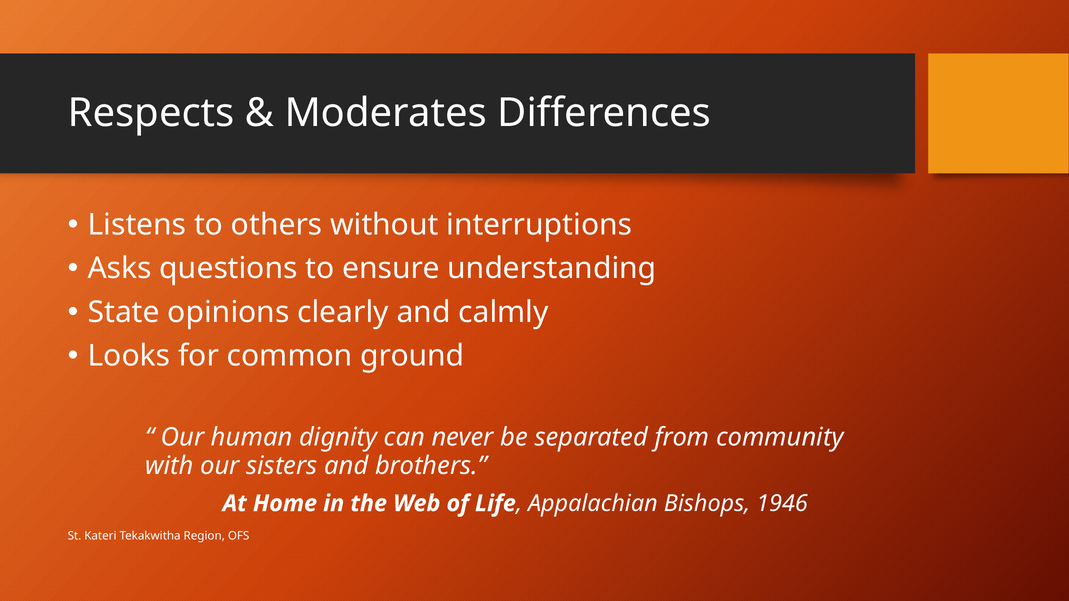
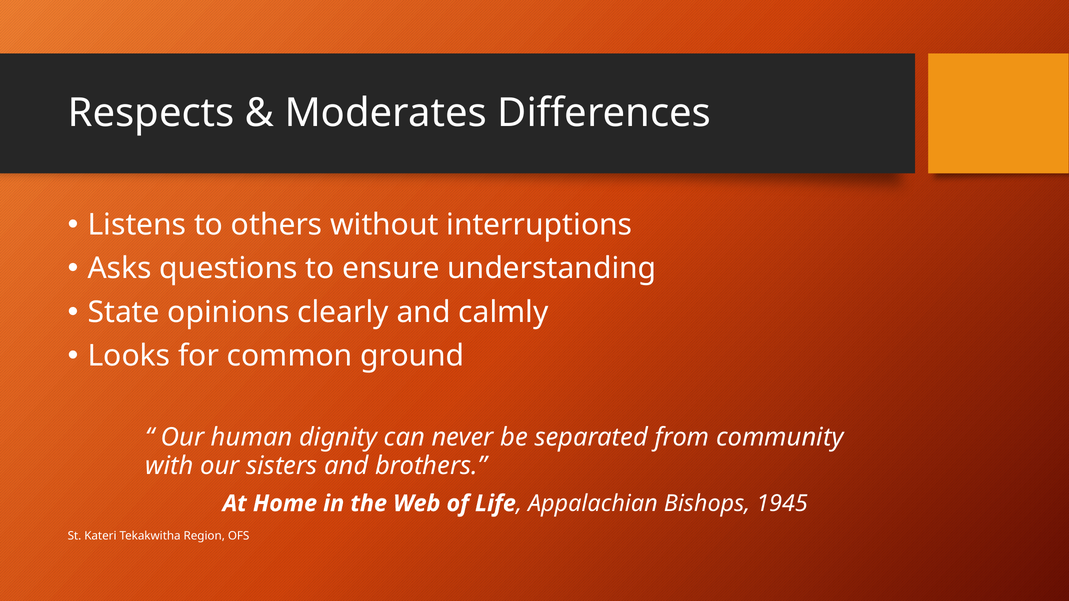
1946: 1946 -> 1945
